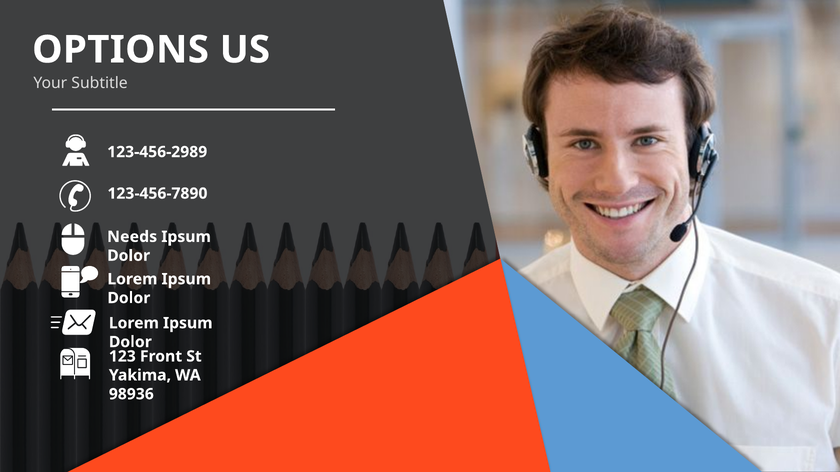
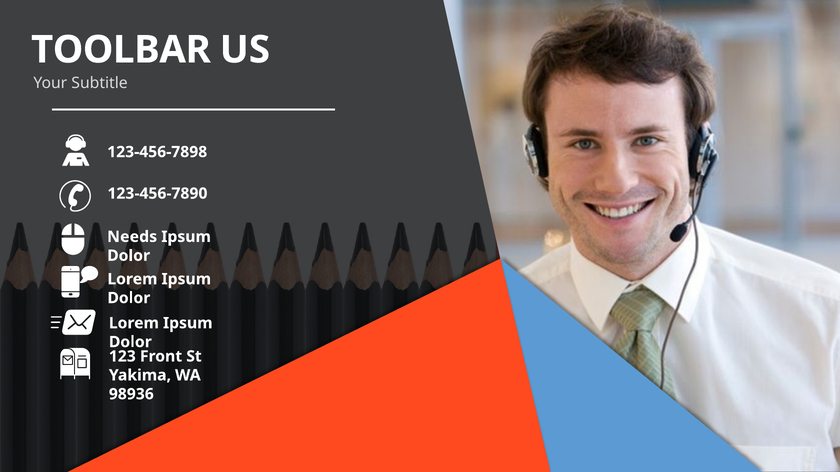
OPTIONS: OPTIONS -> TOOLBAR
123-456-2989: 123-456-2989 -> 123-456-7898
